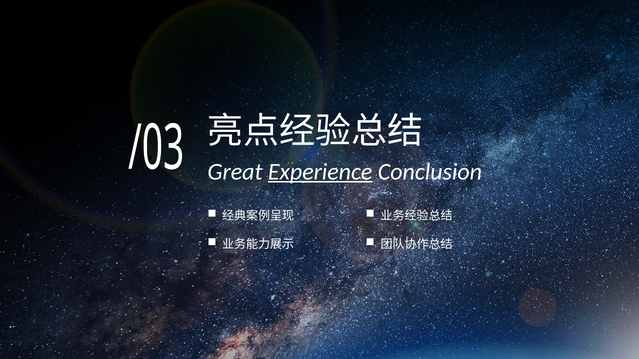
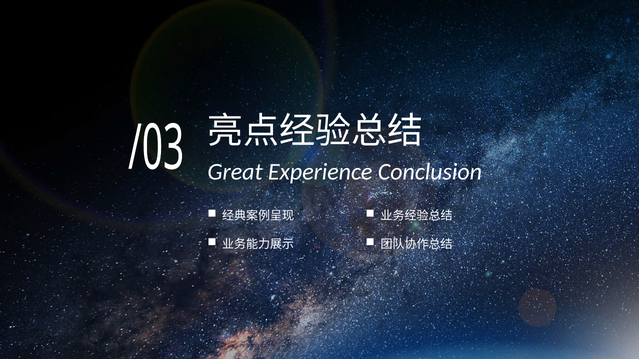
Experience underline: present -> none
